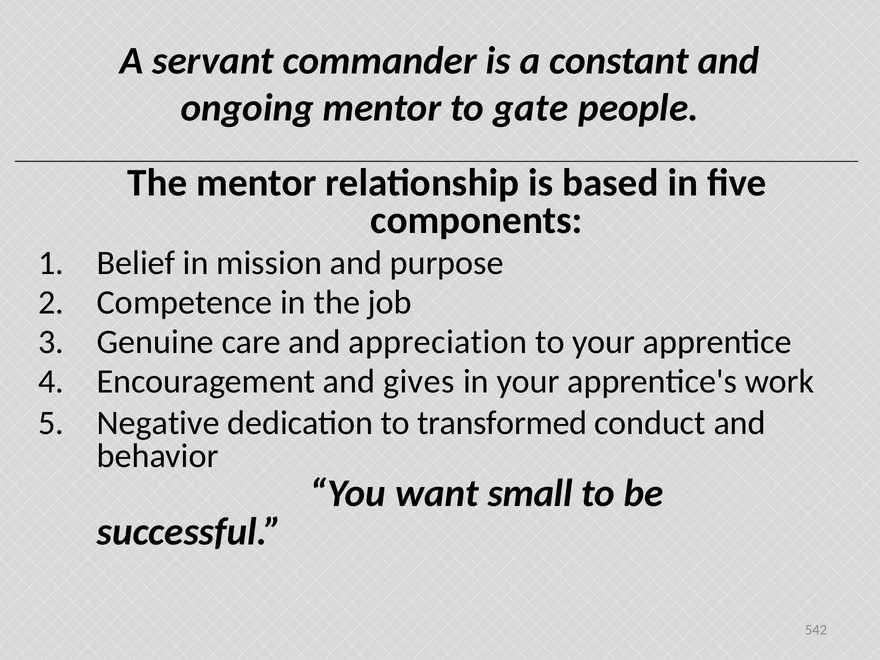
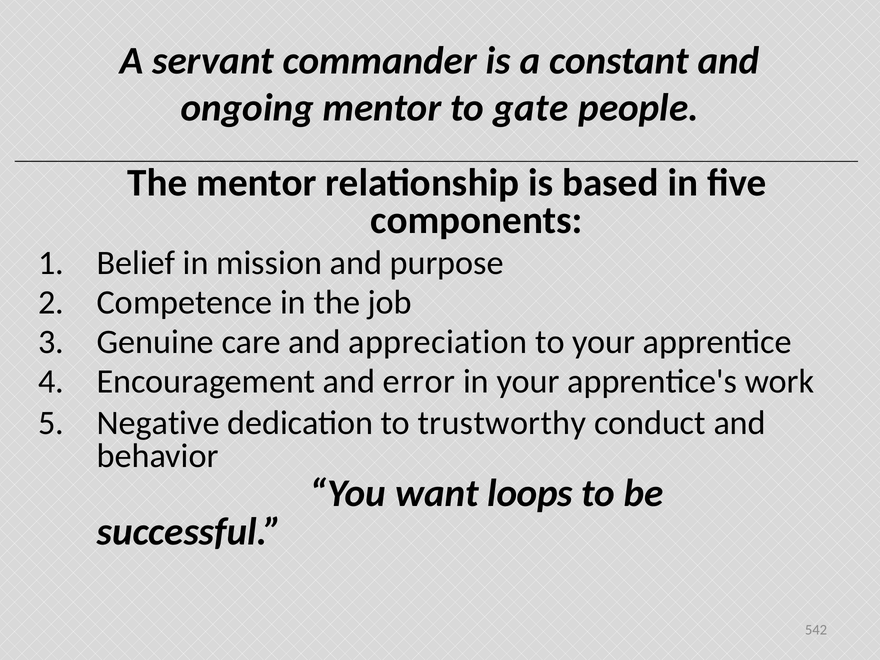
gives: gives -> error
transformed: transformed -> trustworthy
small: small -> loops
